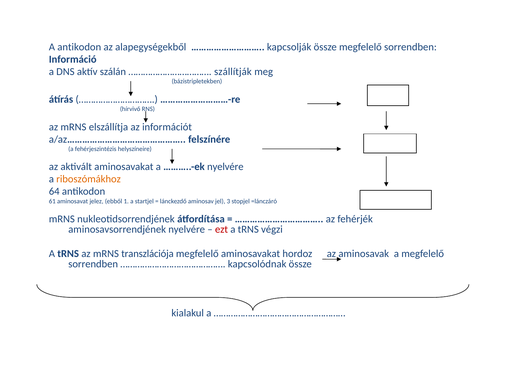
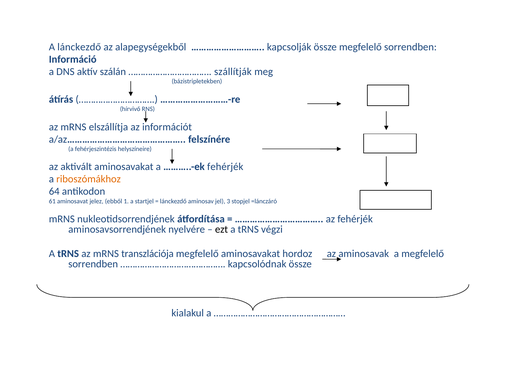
A antikodon: antikodon -> lánckezdő
………..-ek nyelvére: nyelvére -> fehérjék
ezt colour: red -> black
